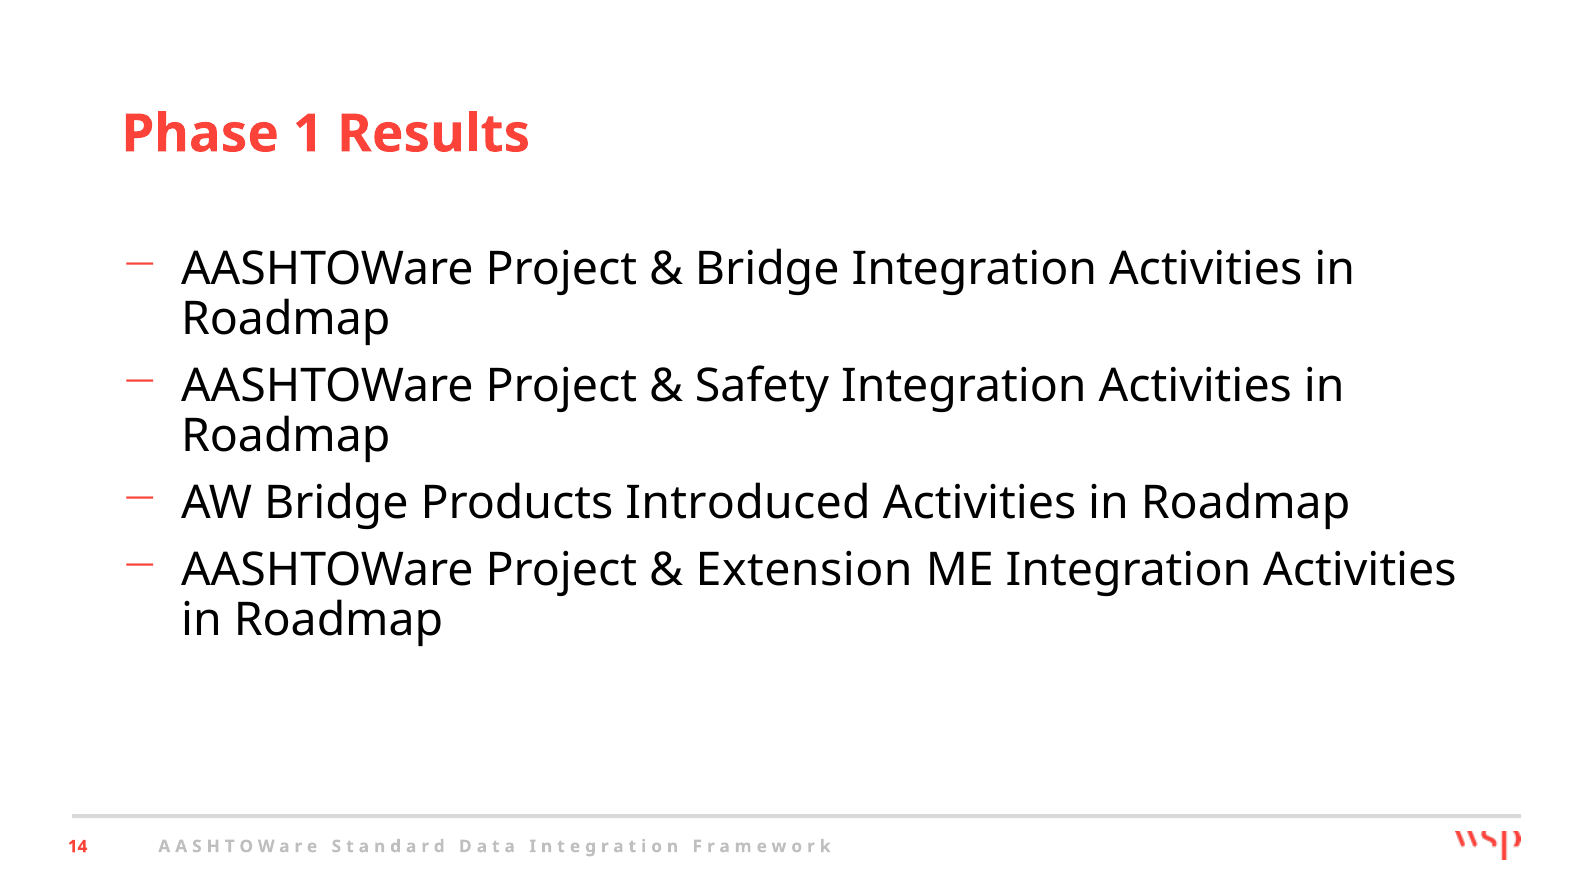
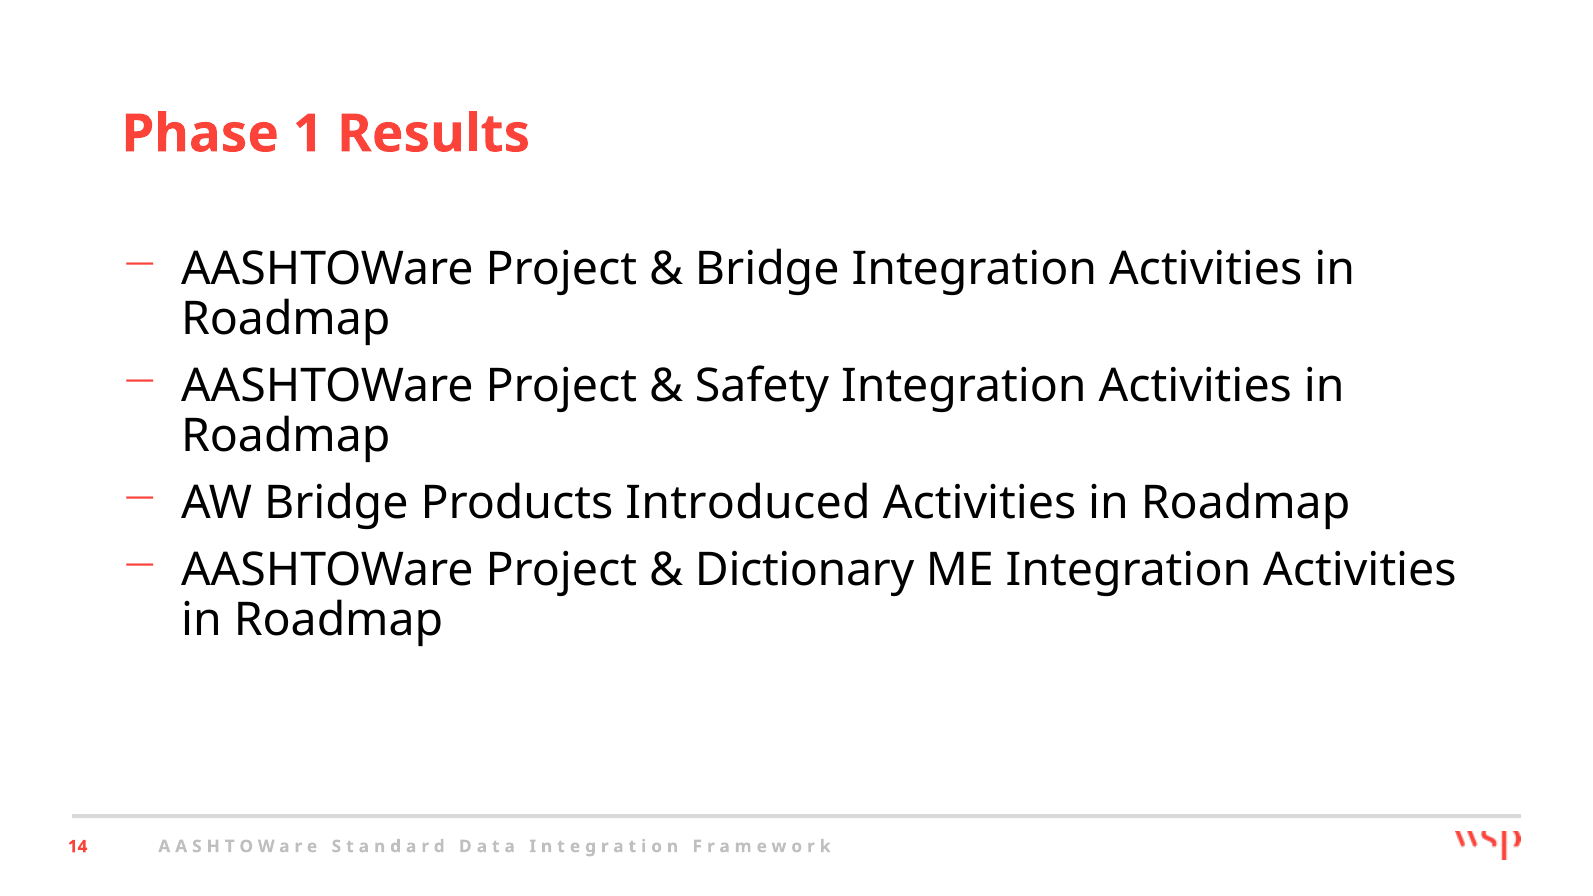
Extension: Extension -> Dictionary
